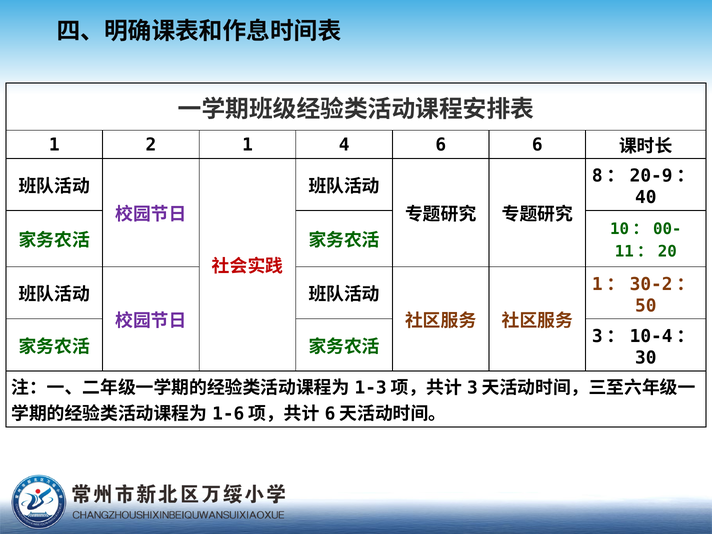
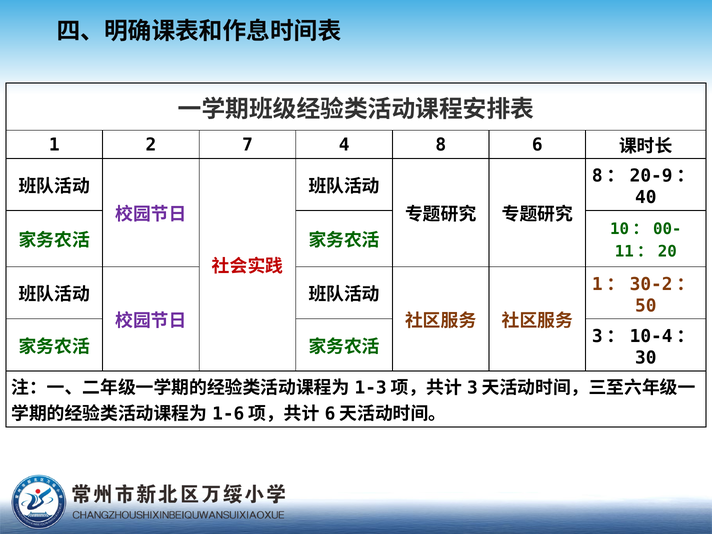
2 1: 1 -> 7
4 6: 6 -> 8
